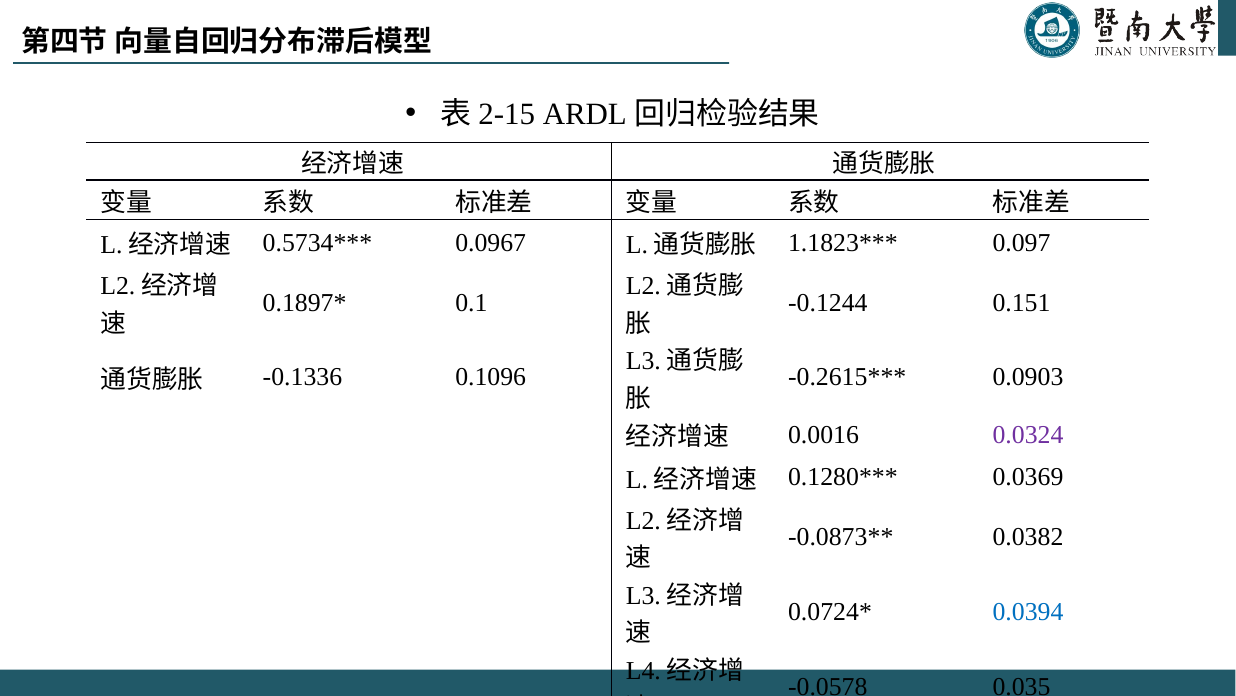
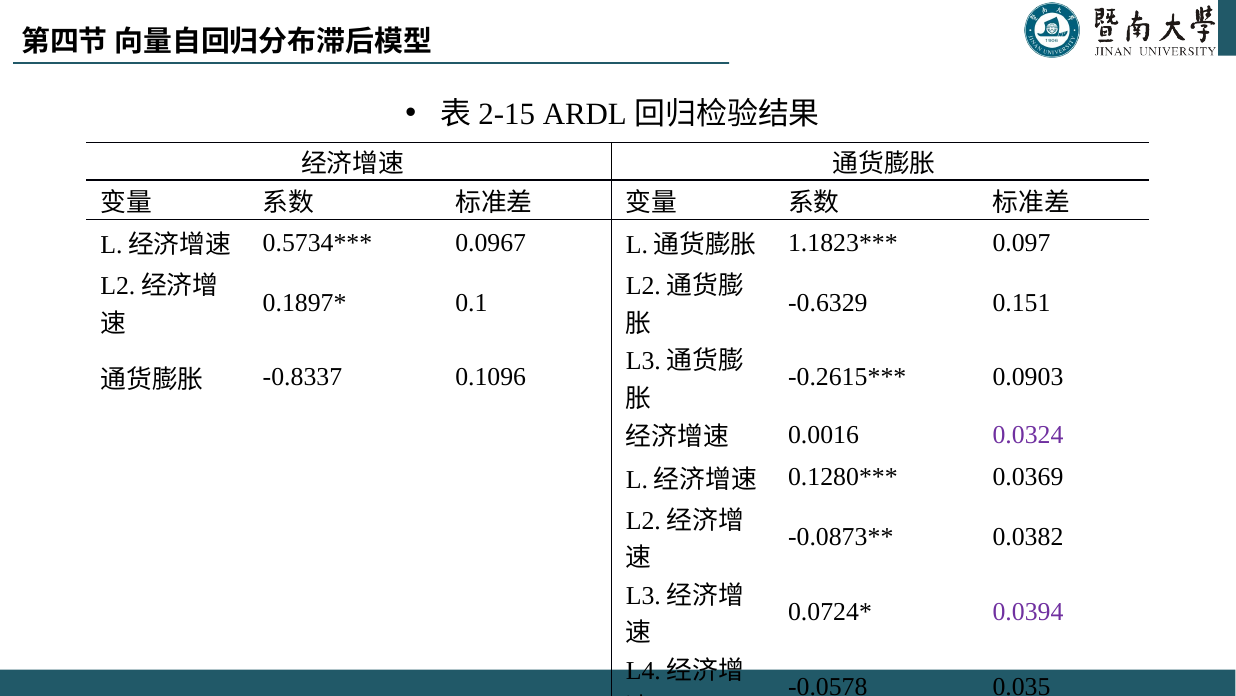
-0.1244: -0.1244 -> -0.6329
-0.1336: -0.1336 -> -0.8337
0.0394 colour: blue -> purple
